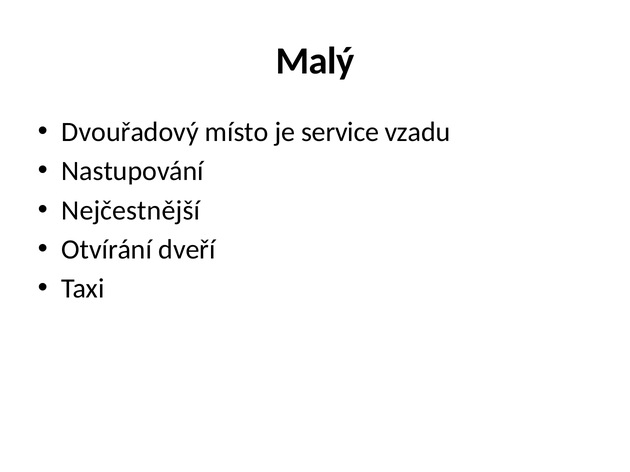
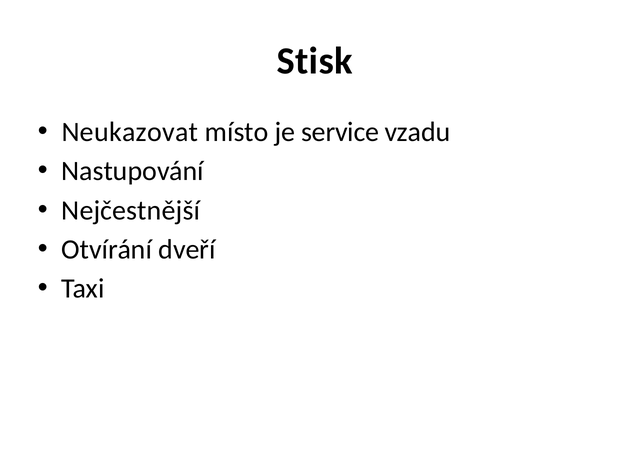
Malý: Malý -> Stisk
Dvouřadový: Dvouřadový -> Neukazovat
